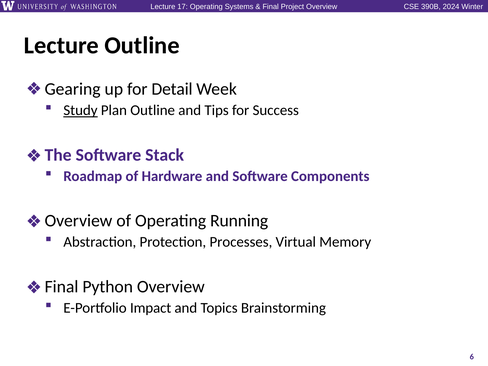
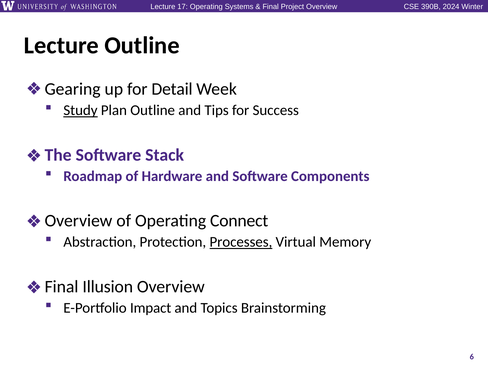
Running: Running -> Connect
Processes underline: none -> present
Python: Python -> Illusion
